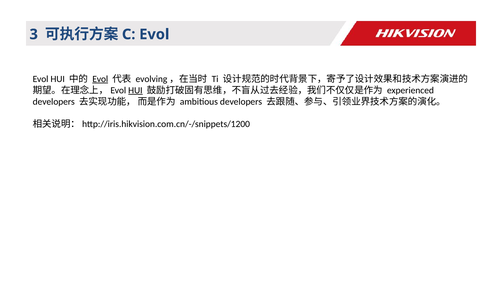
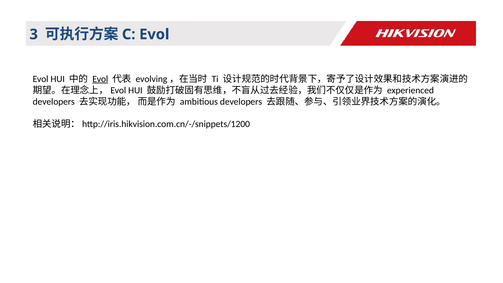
HUI at (135, 90) underline: present -> none
